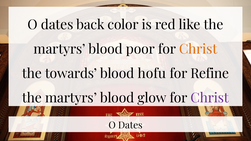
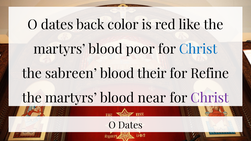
Christ at (198, 49) colour: orange -> blue
towards: towards -> sabreen
hofu: hofu -> their
glow: glow -> near
